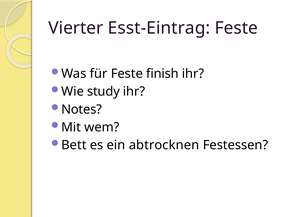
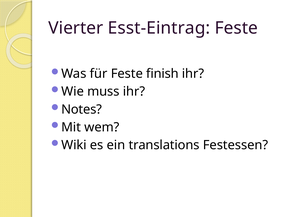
study: study -> muss
Bett: Bett -> Wiki
abtrocknen: abtrocknen -> translations
